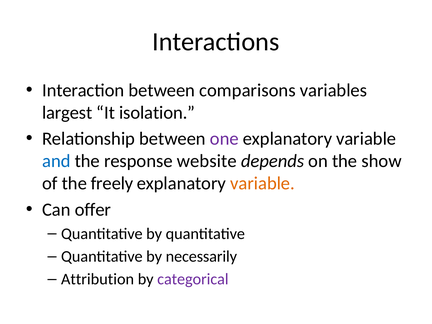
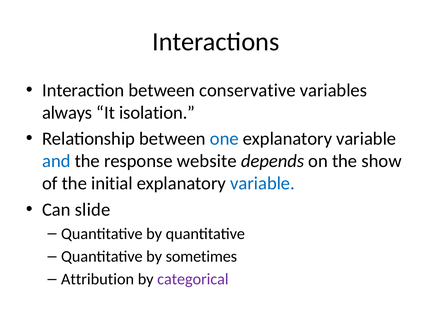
comparisons: comparisons -> conservative
largest: largest -> always
one colour: purple -> blue
freely: freely -> initial
variable at (263, 183) colour: orange -> blue
offer: offer -> slide
necessarily: necessarily -> sometimes
